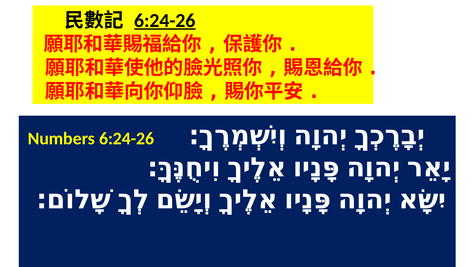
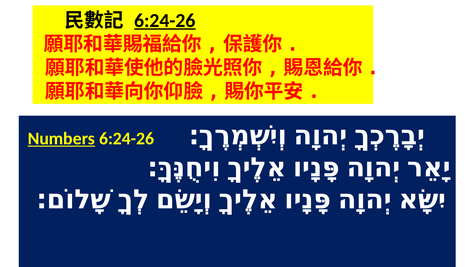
Numbers underline: none -> present
